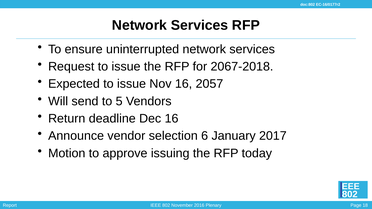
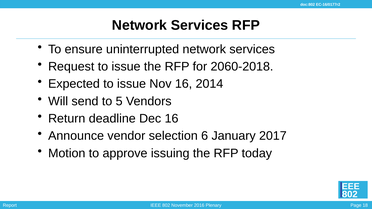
2067-2018: 2067-2018 -> 2060-2018
2057: 2057 -> 2014
